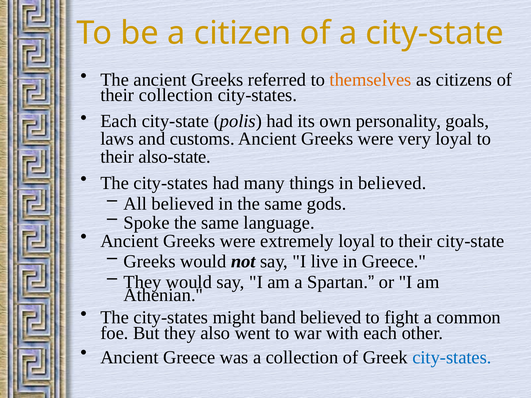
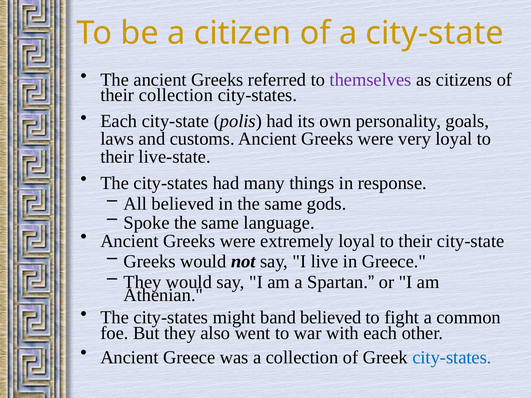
themselves colour: orange -> purple
also-state: also-state -> live-state
in believed: believed -> response
